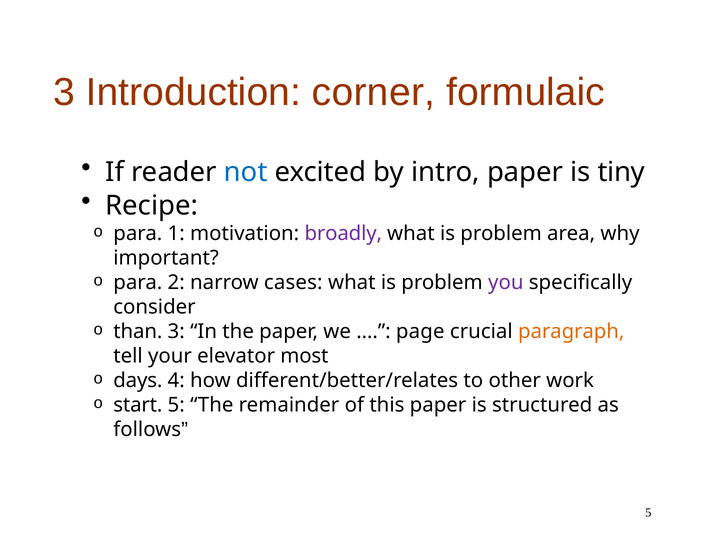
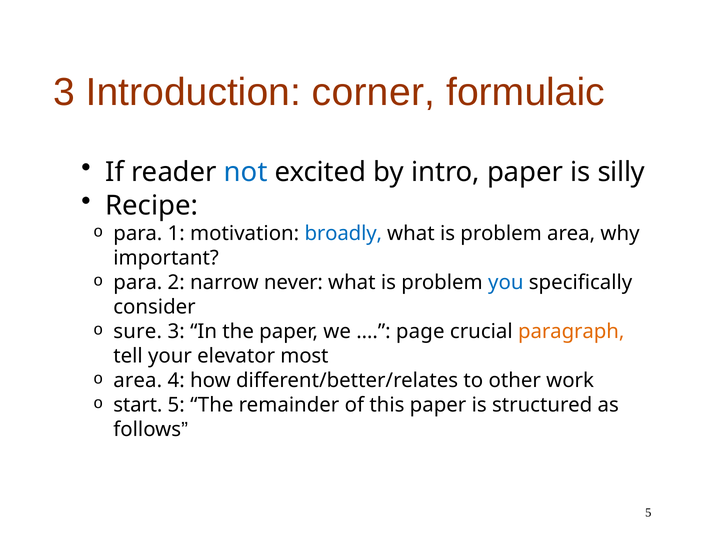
tiny: tiny -> silly
broadly colour: purple -> blue
cases: cases -> never
you colour: purple -> blue
than: than -> sure
days at (138, 381): days -> area
